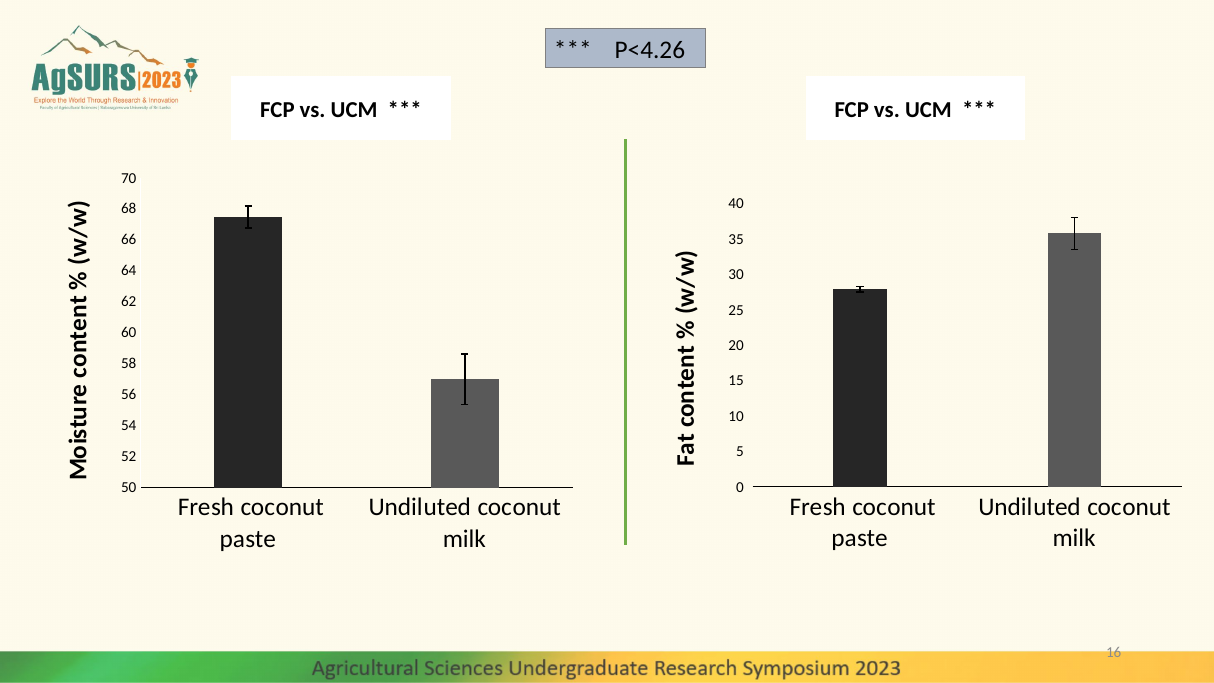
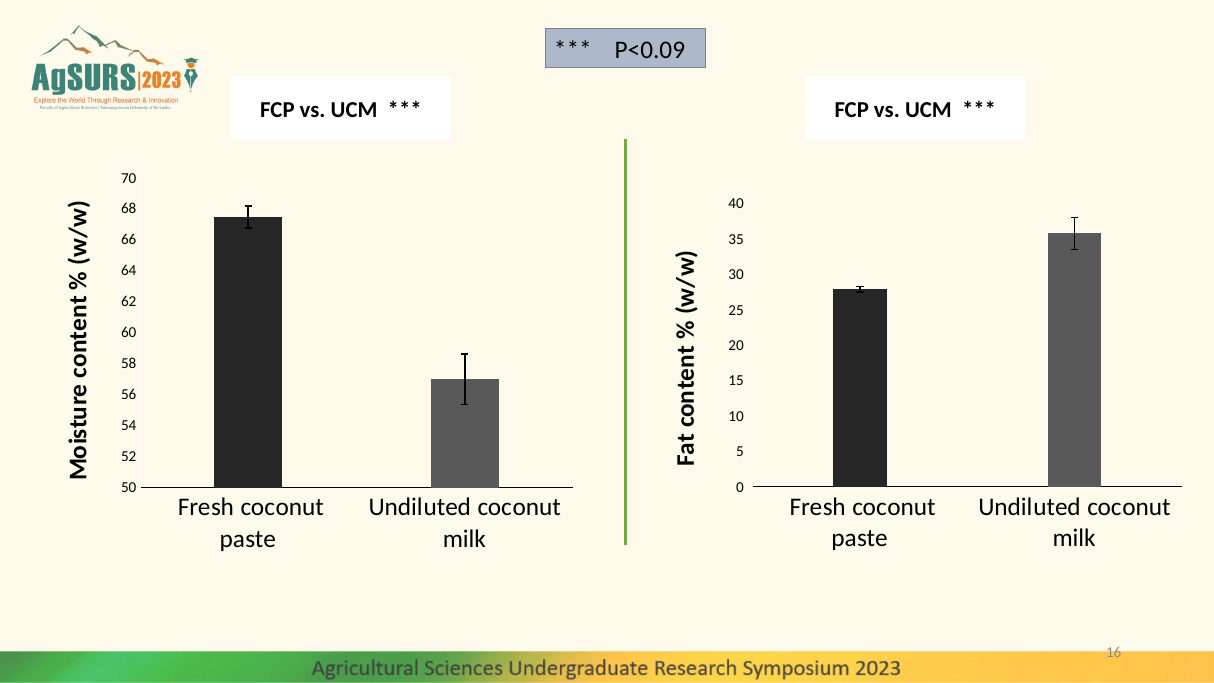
P<4.26: P<4.26 -> P<0.09
